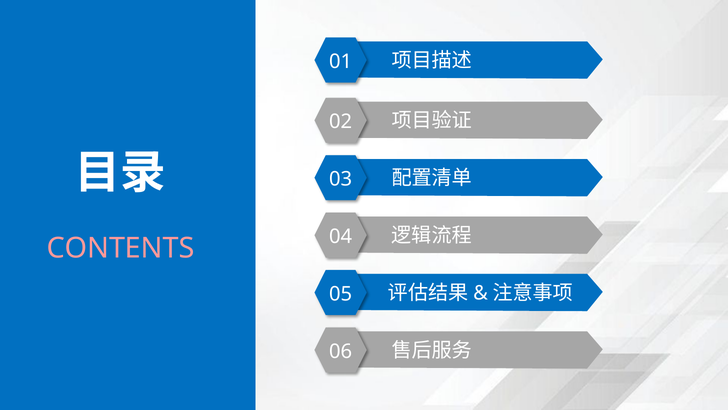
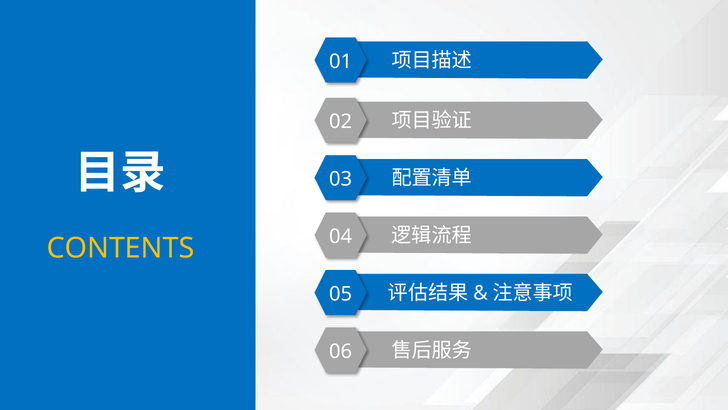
CONTENTS colour: pink -> yellow
